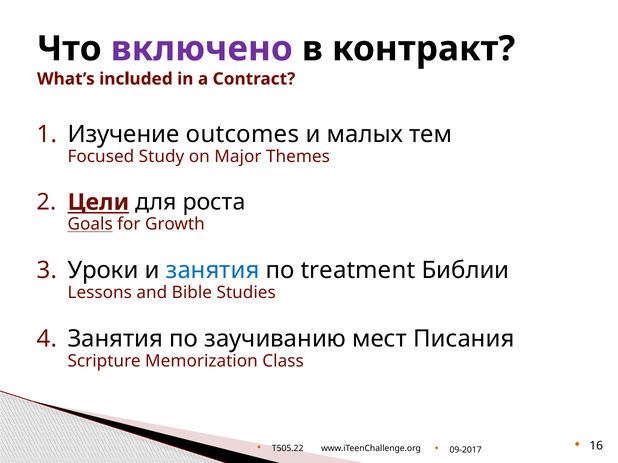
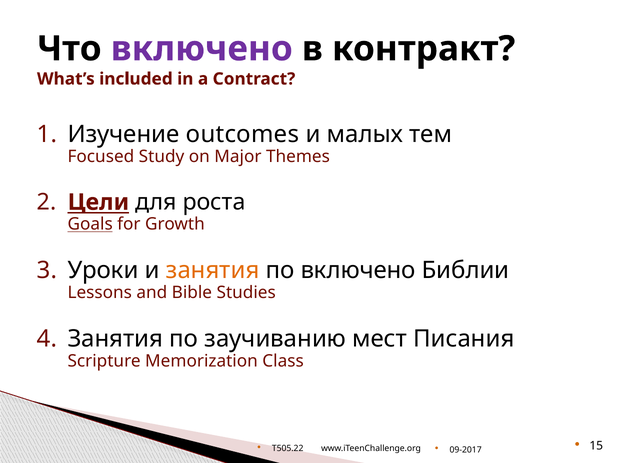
занятия at (213, 271) colour: blue -> orange
по treatment: treatment -> включено
16: 16 -> 15
